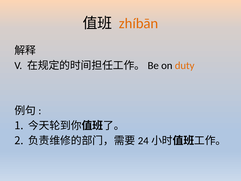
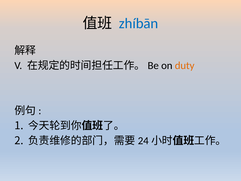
zhíbān colour: orange -> blue
